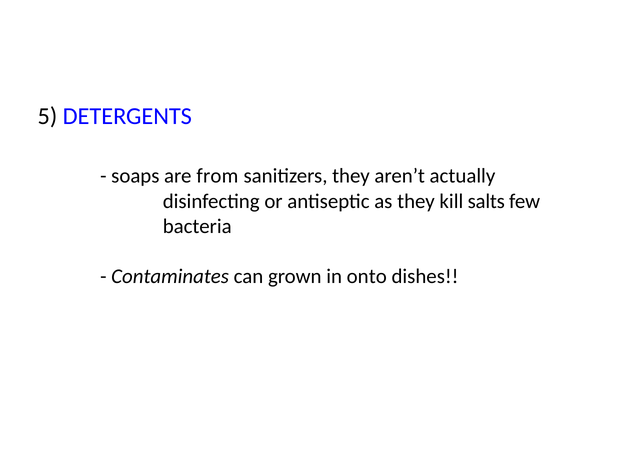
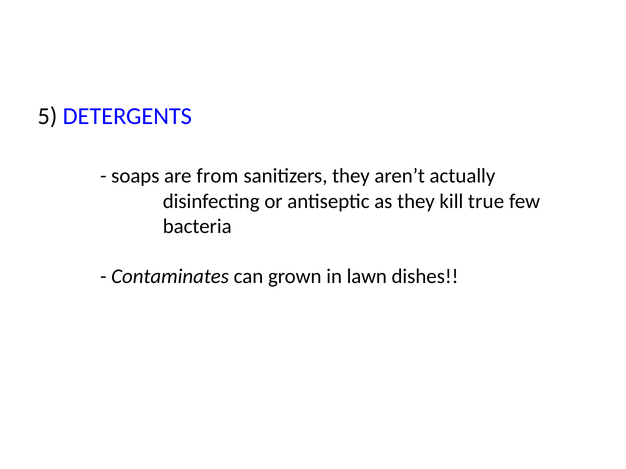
salts: salts -> true
onto: onto -> lawn
